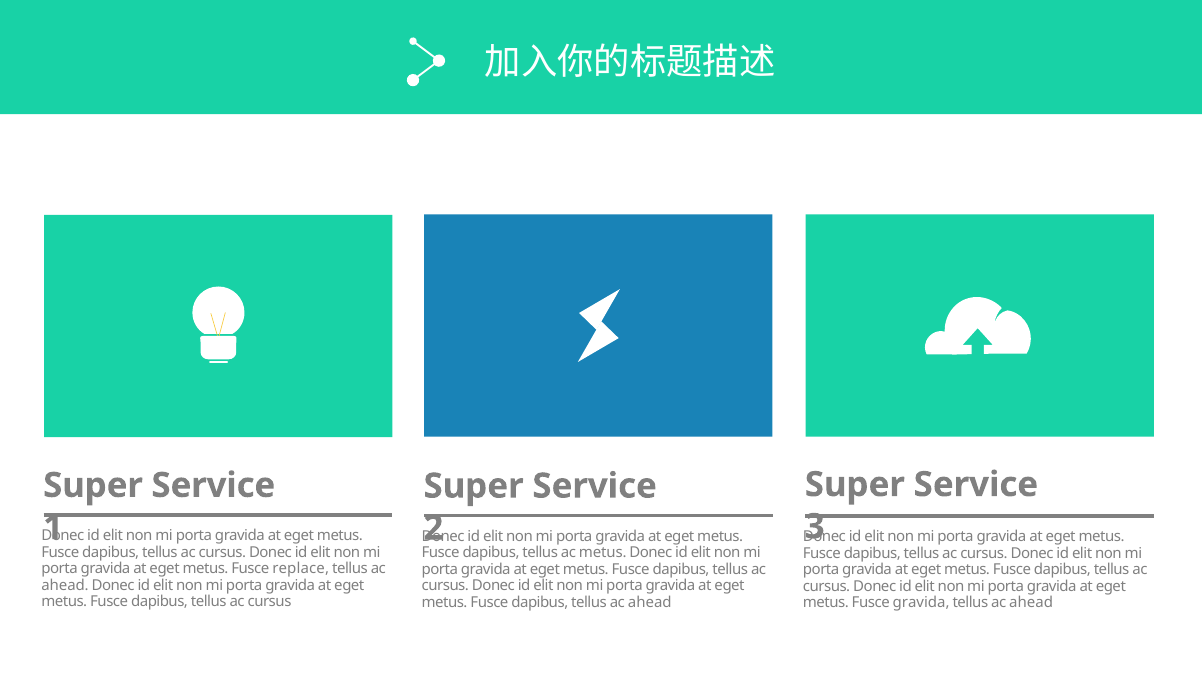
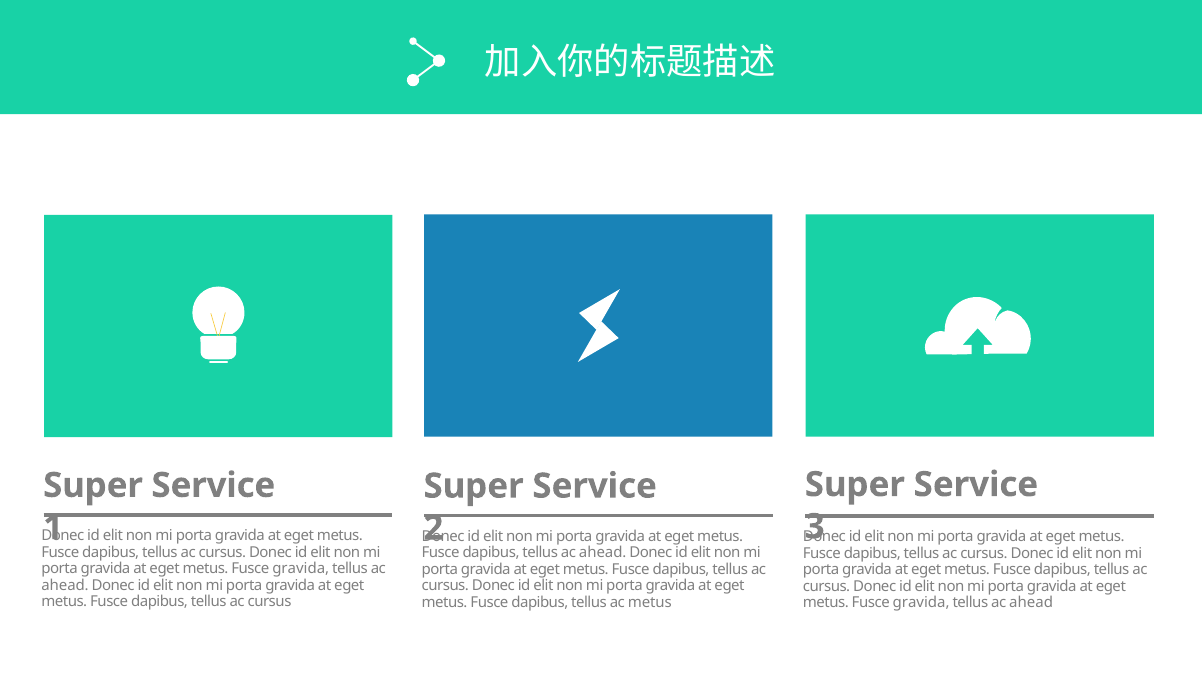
dapibus tellus ac metus: metus -> ahead
replace at (301, 569): replace -> gravida
dapibus tellus ac ahead: ahead -> metus
